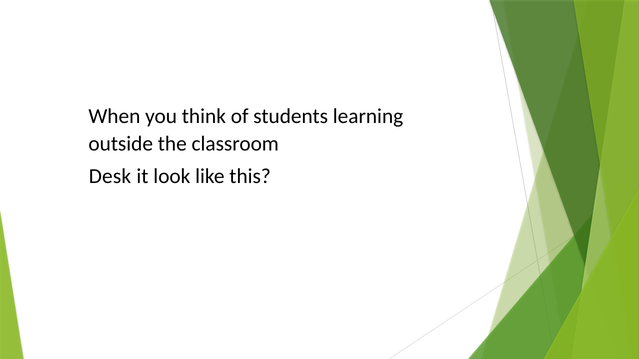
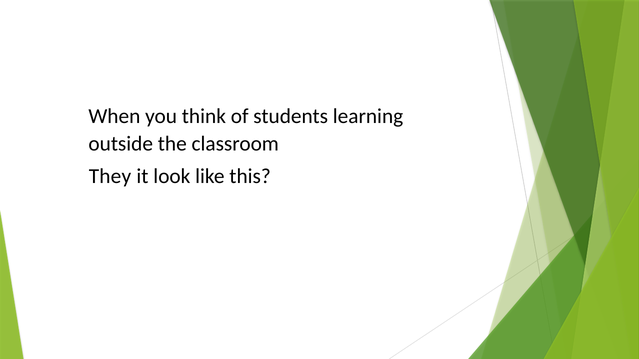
Desk: Desk -> They
